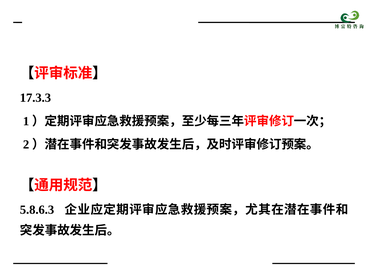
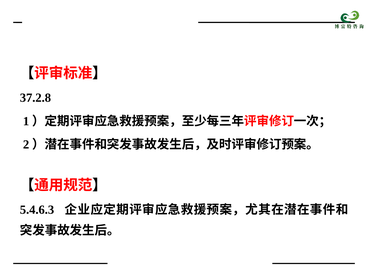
17.3.3: 17.3.3 -> 37.2.8
5.8.6.3: 5.8.6.3 -> 5.4.6.3
